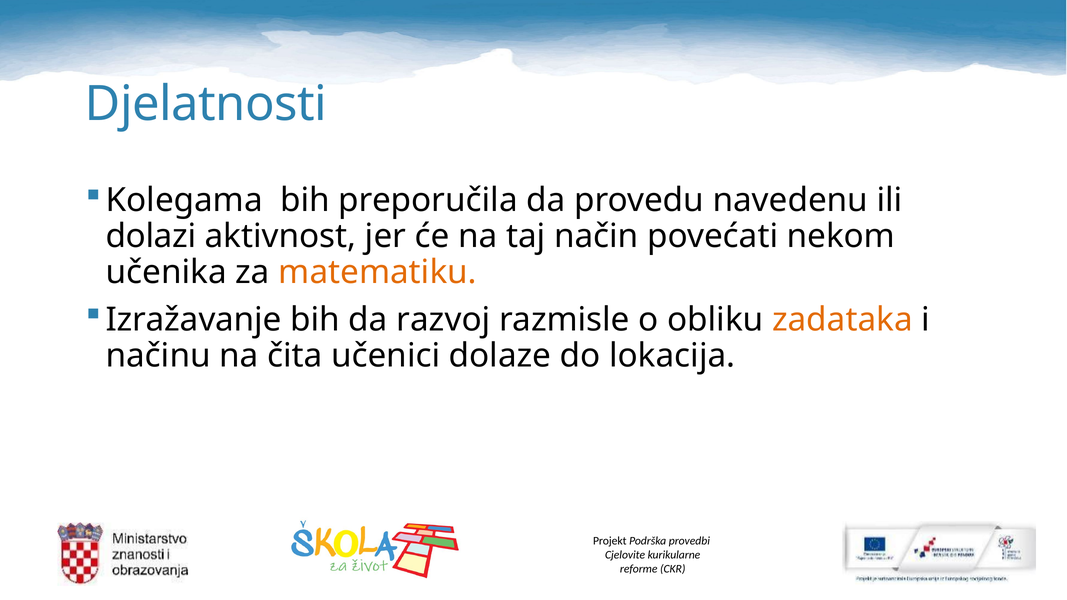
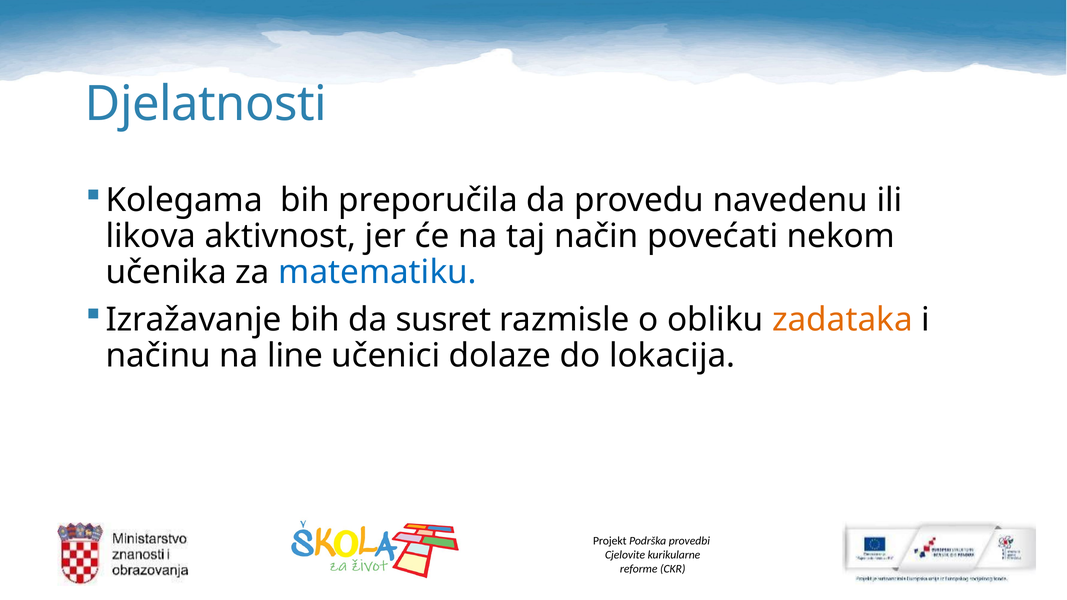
dolazi: dolazi -> likova
matematiku colour: orange -> blue
razvoj: razvoj -> susret
čita: čita -> line
